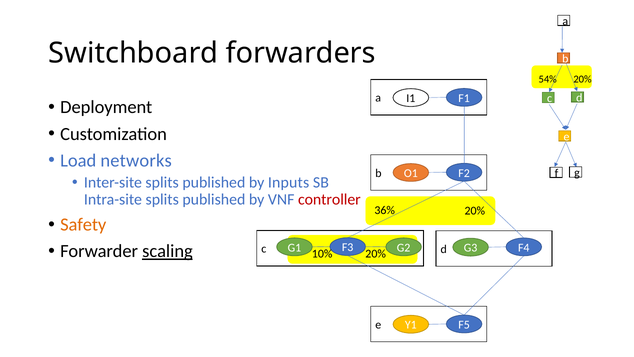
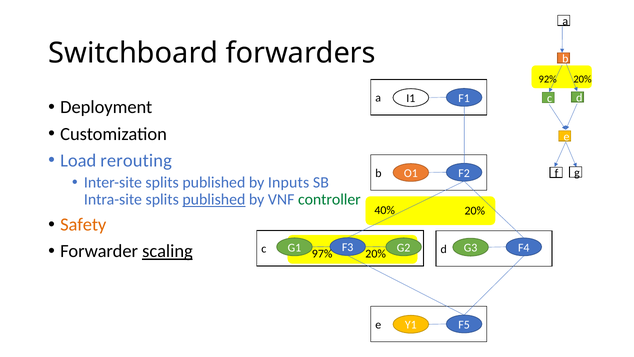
54%: 54% -> 92%
networks: networks -> rerouting
published at (214, 199) underline: none -> present
controller colour: red -> green
36%: 36% -> 40%
10%: 10% -> 97%
